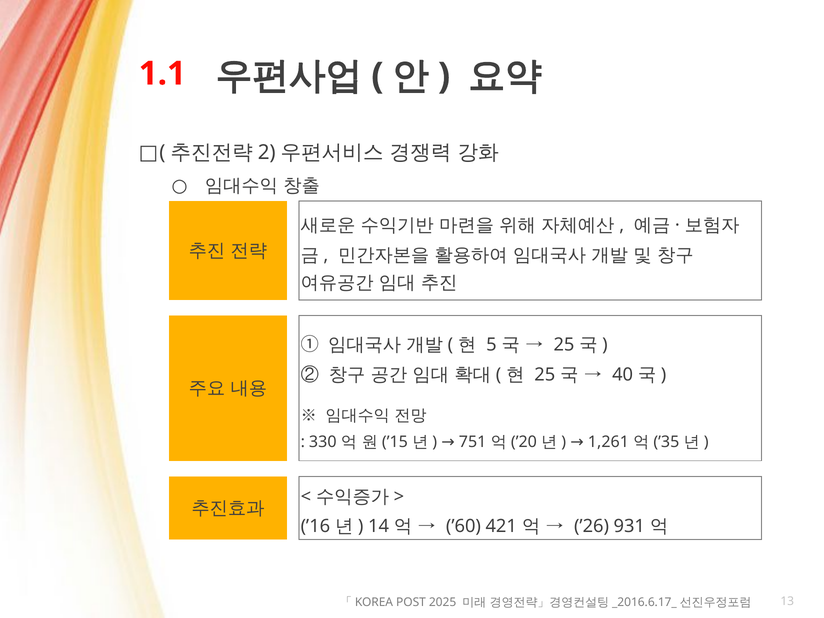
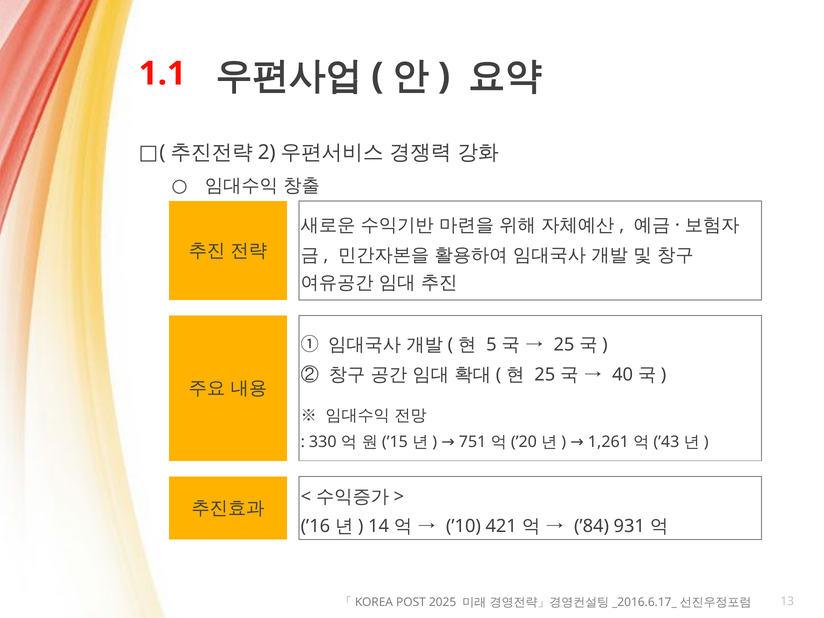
’35: ’35 -> ’43
’60: ’60 -> ’10
’26: ’26 -> ’84
